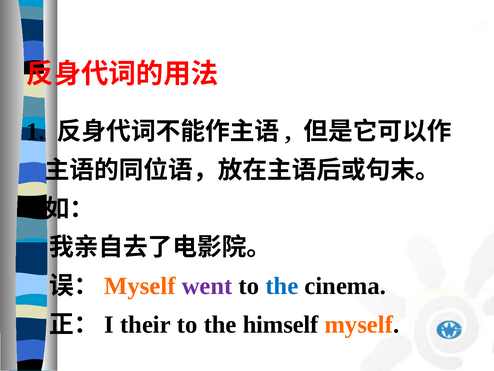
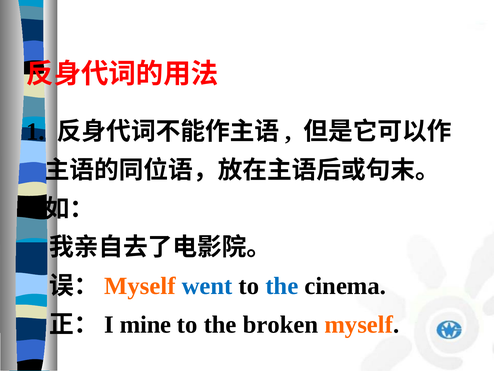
went colour: purple -> blue
their: their -> mine
himself: himself -> broken
